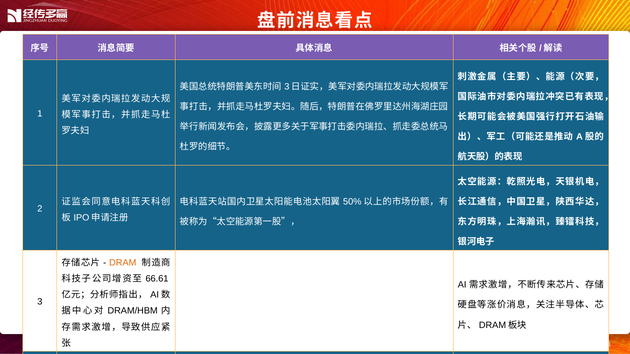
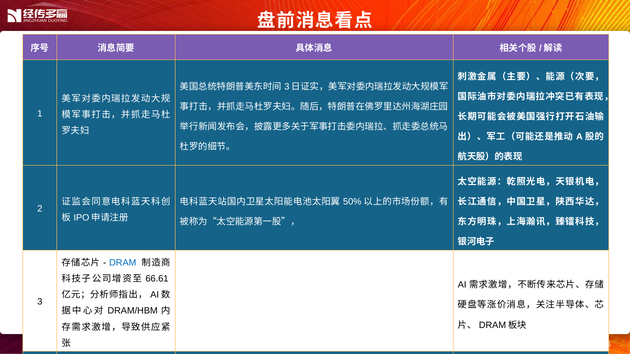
DRAM colour: orange -> blue
